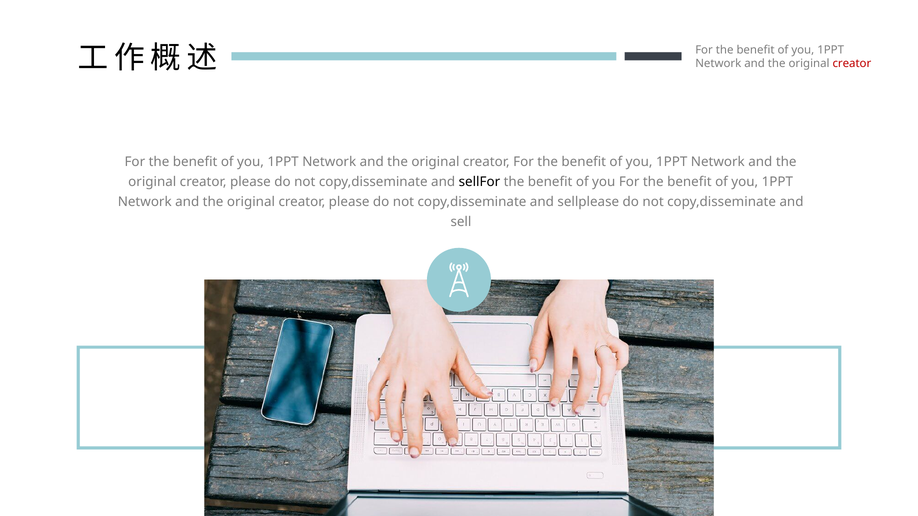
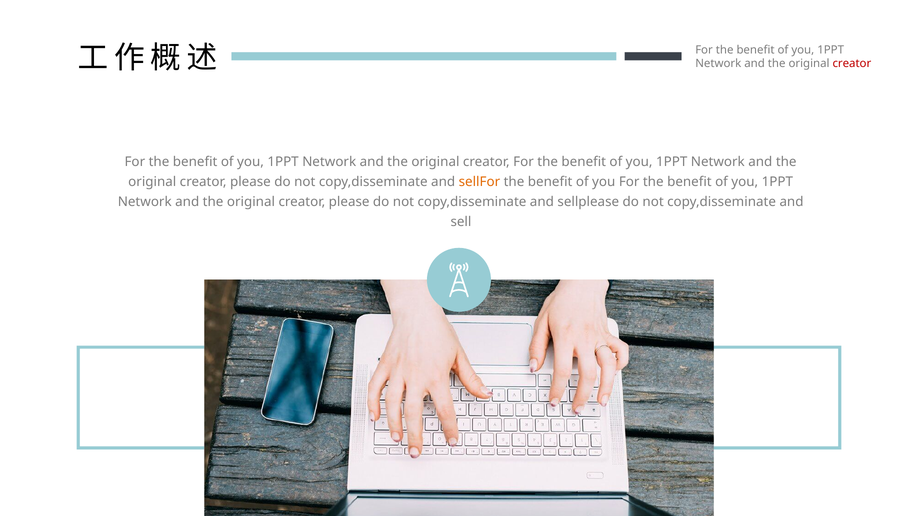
sellFor colour: black -> orange
